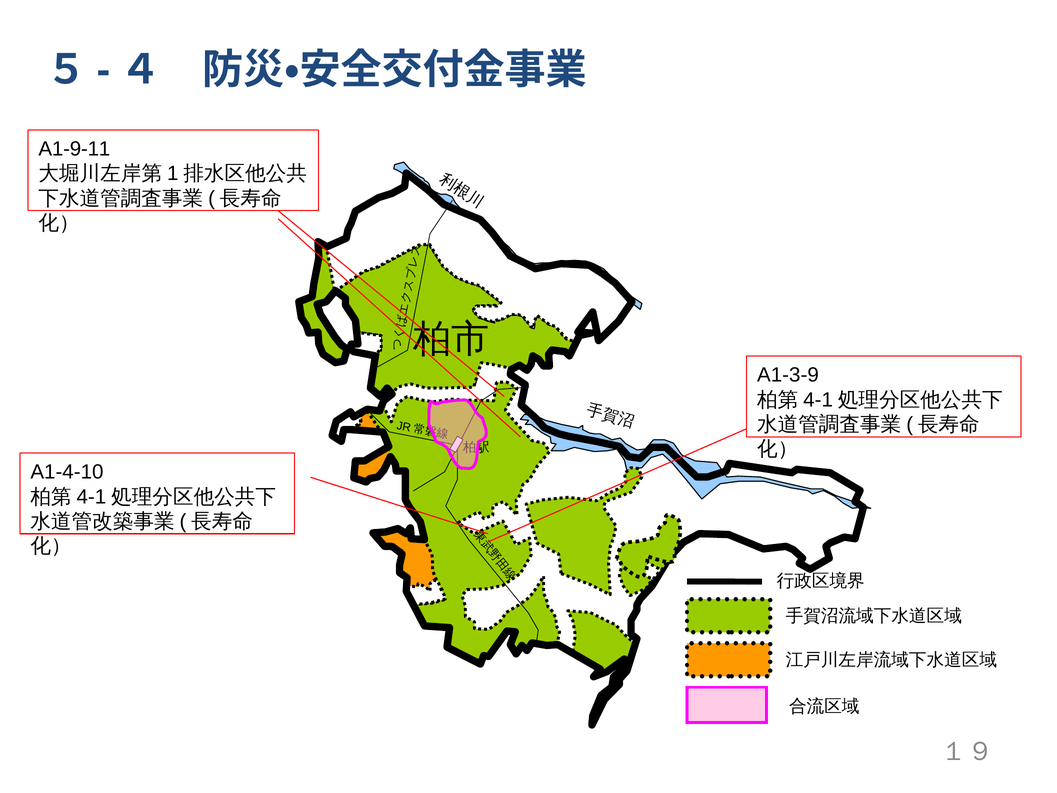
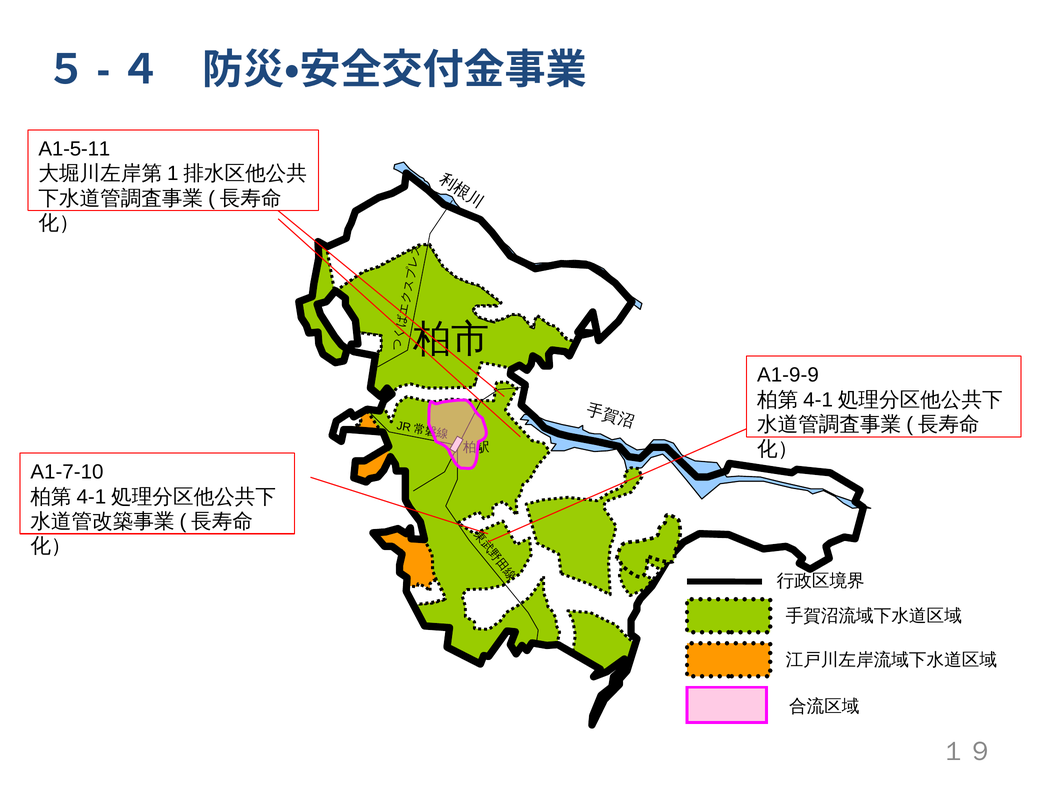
A1-9-11: A1-9-11 -> A1-5-11
A1-3-9: A1-3-9 -> A1-9-9
A1-4-10: A1-4-10 -> A1-7-10
